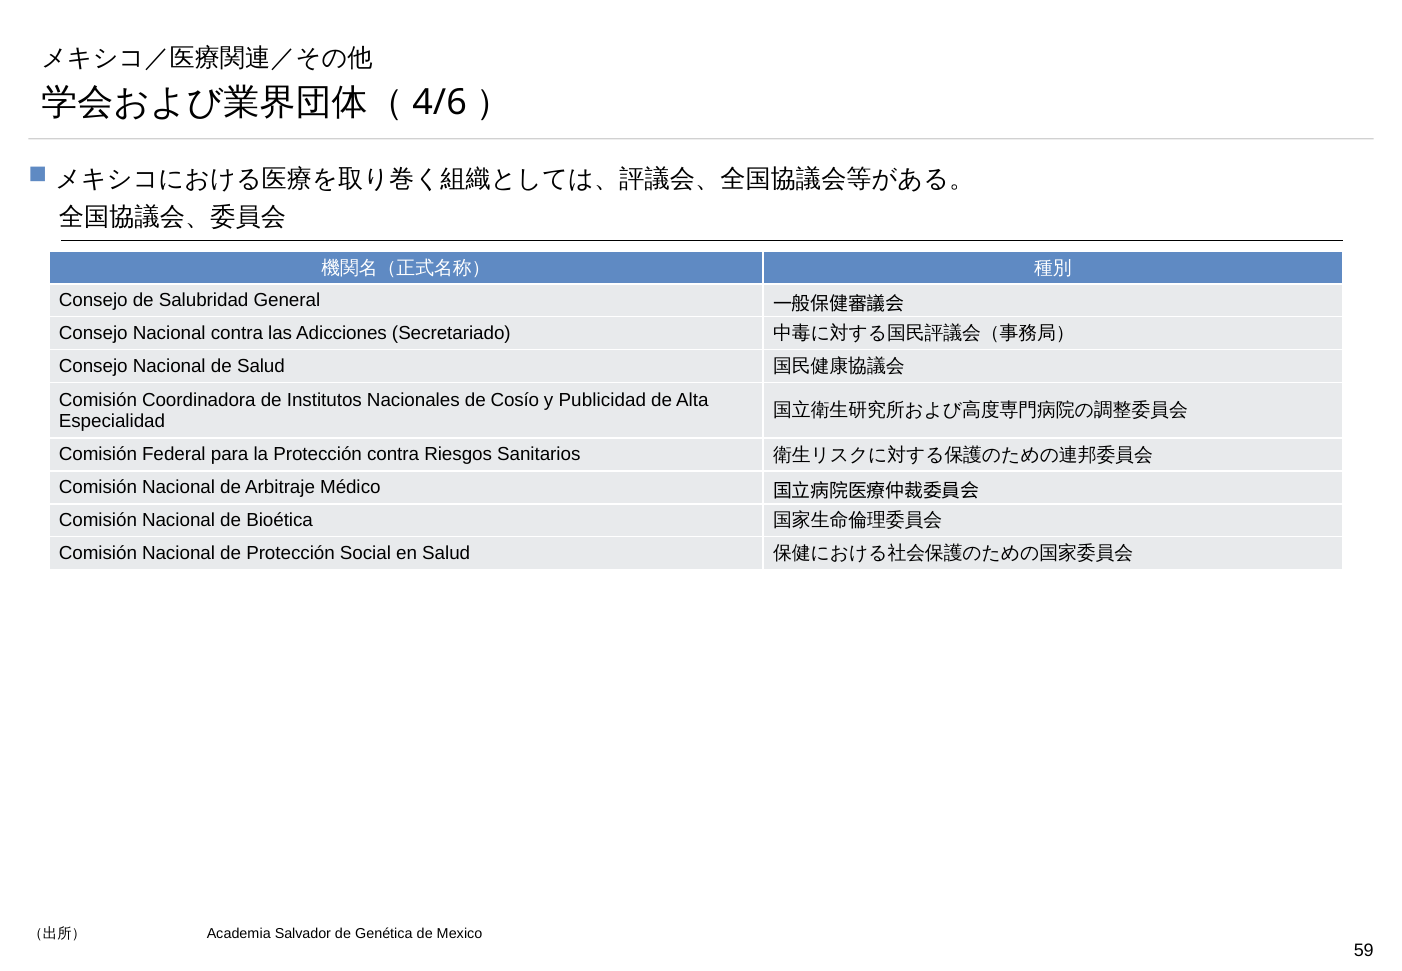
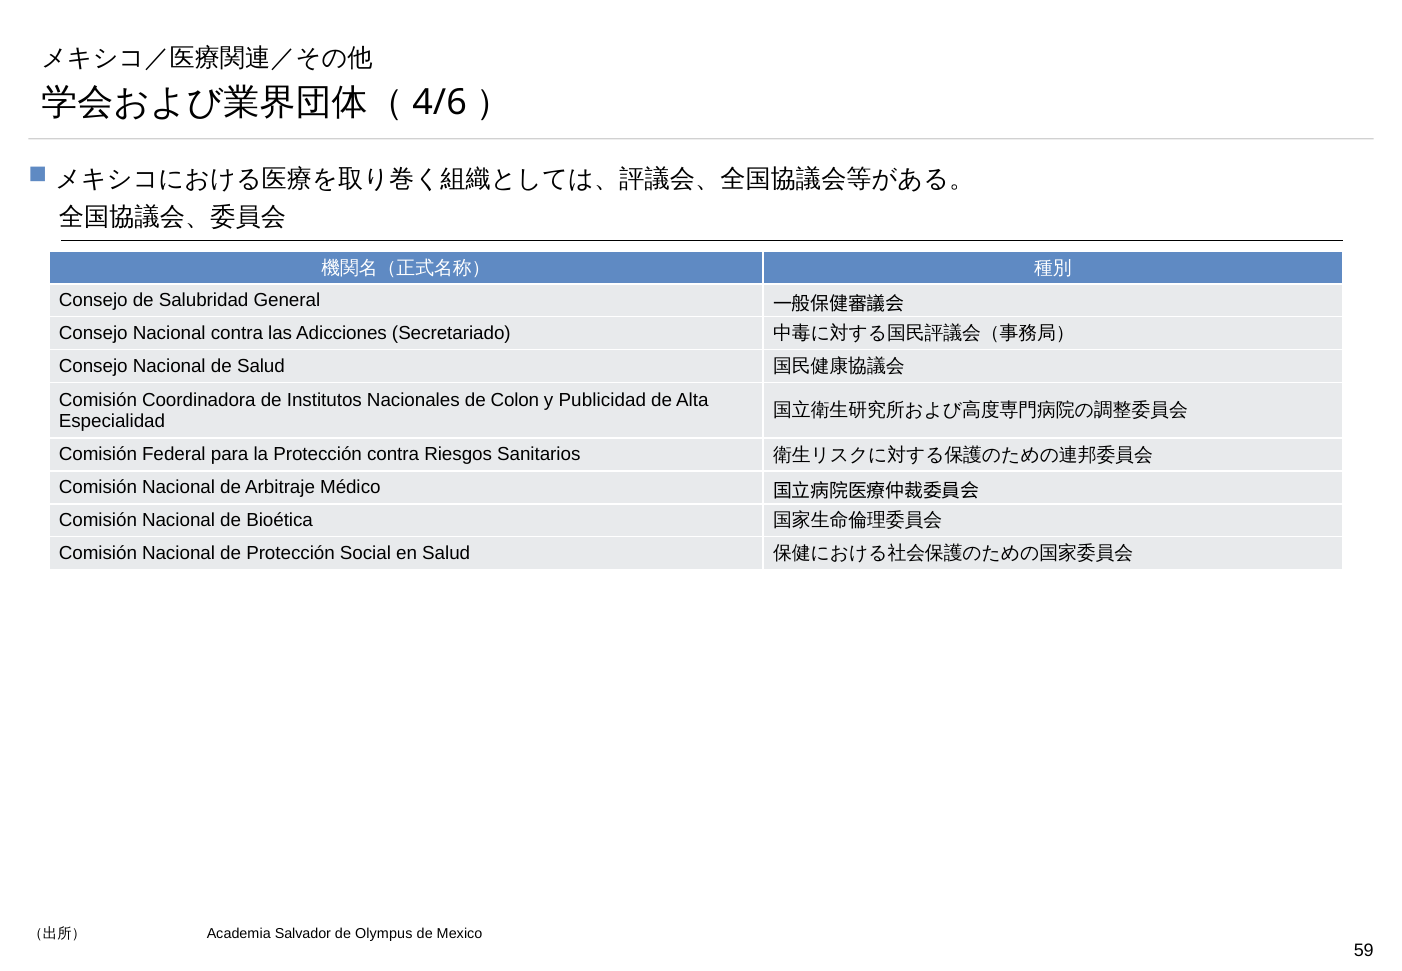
Cosío: Cosío -> Colon
Genética: Genética -> Olympus
